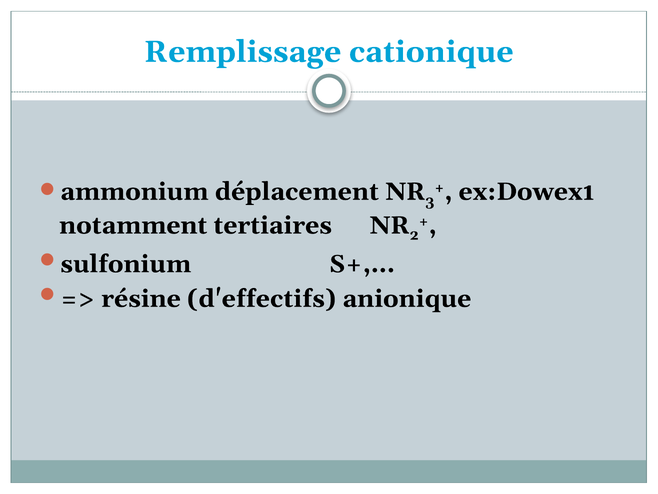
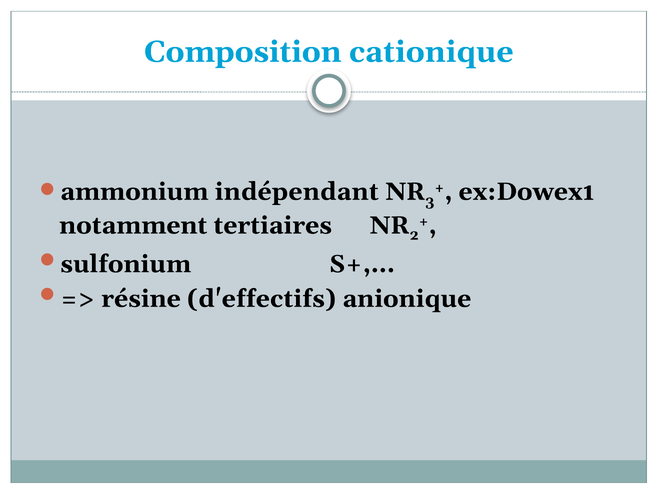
Remplissage: Remplissage -> Composition
déplacement: déplacement -> indépendant
